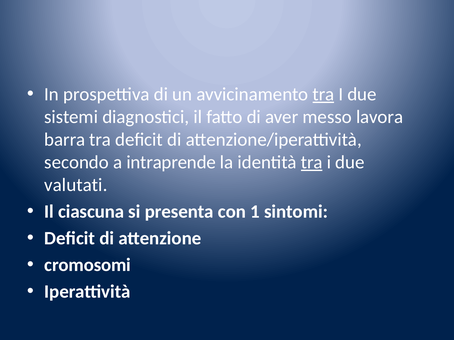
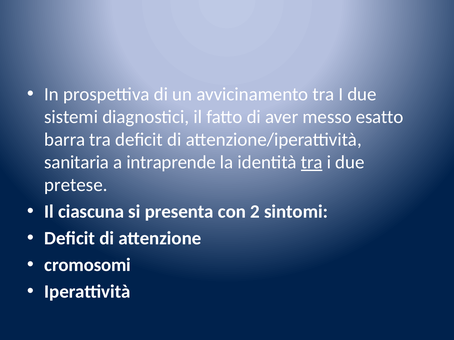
tra at (323, 94) underline: present -> none
lavora: lavora -> esatto
secondo: secondo -> sanitaria
valutati: valutati -> pretese
1: 1 -> 2
